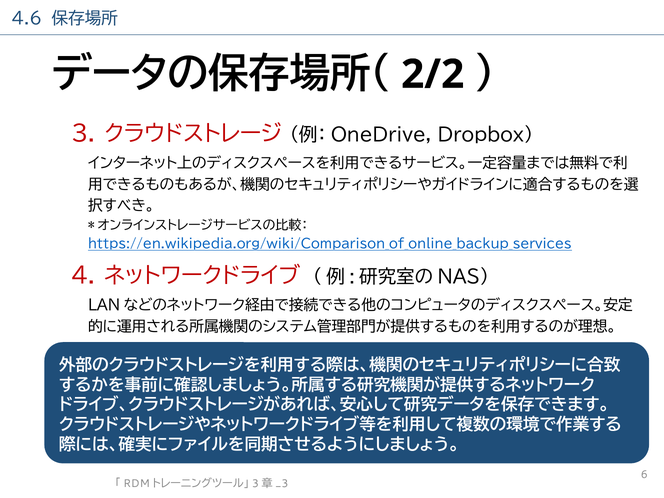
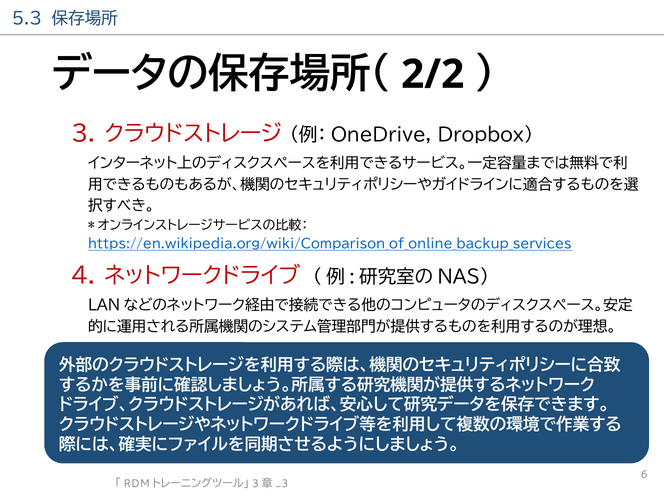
4.6: 4.6 -> 5.3
